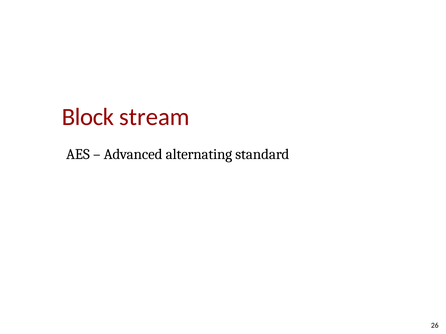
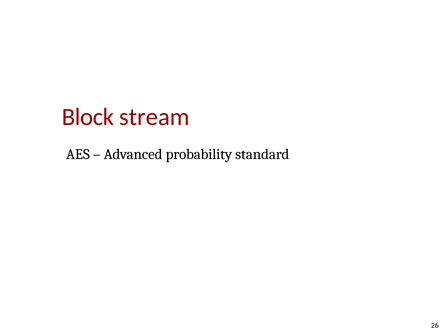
alternating: alternating -> probability
